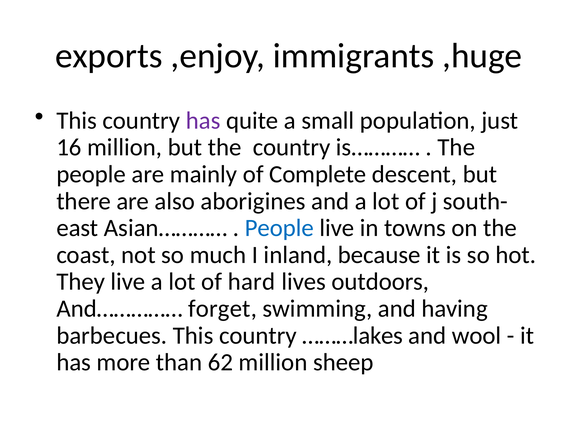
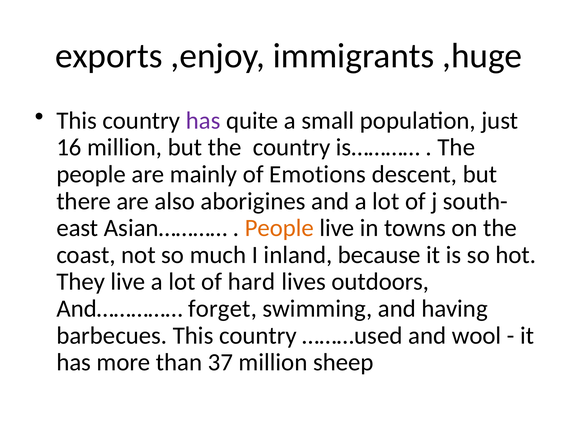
Complete: Complete -> Emotions
People at (279, 228) colour: blue -> orange
………lakes: ………lakes -> ………used
62: 62 -> 37
